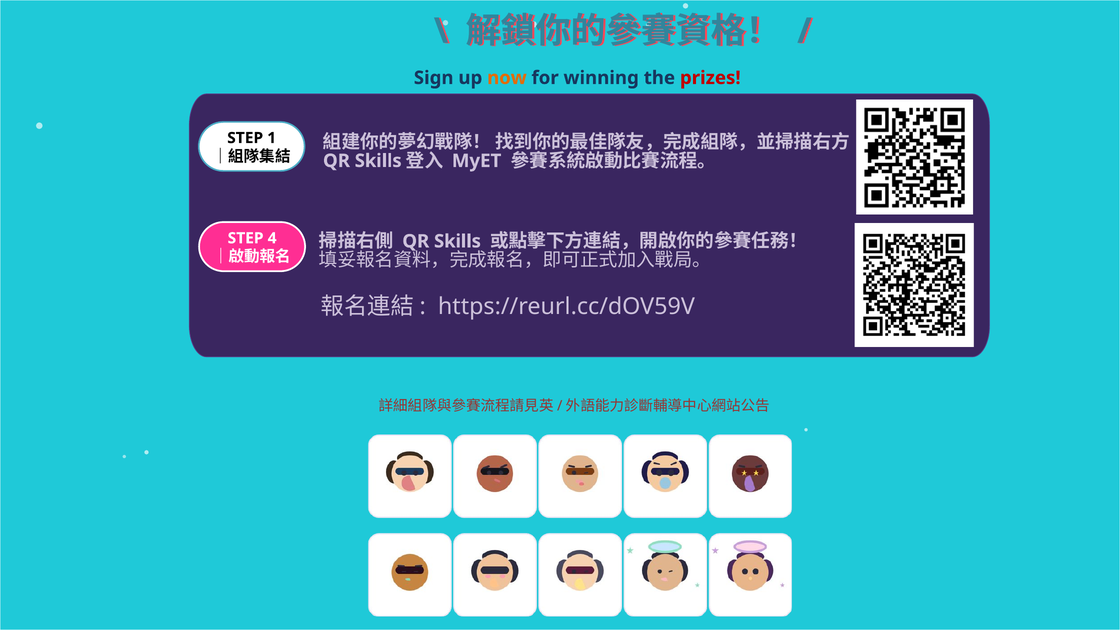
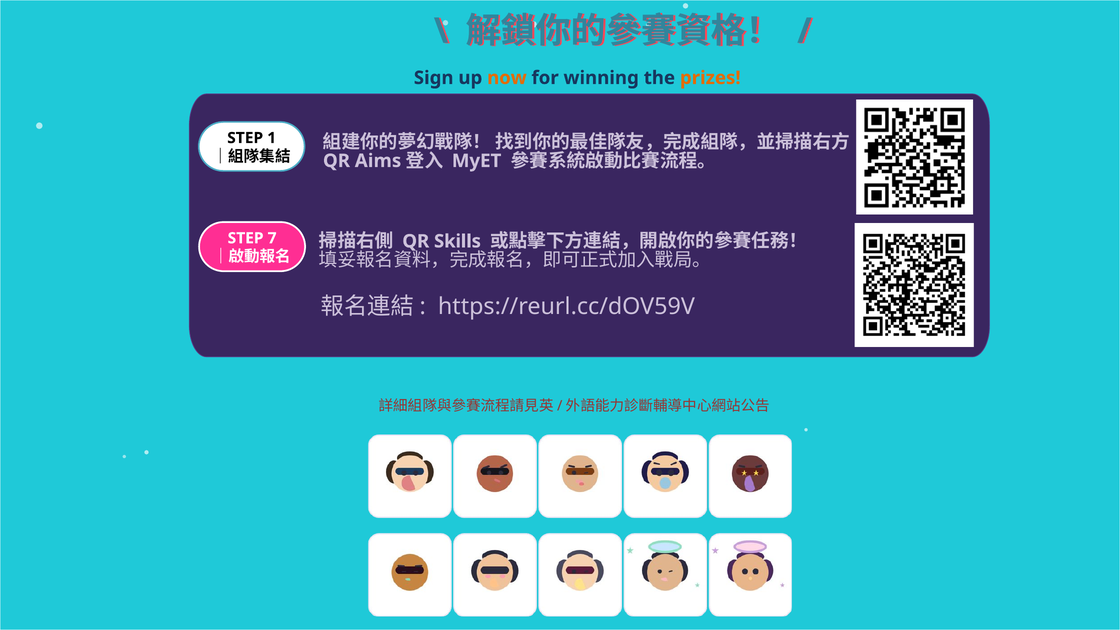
prizes colour: red -> orange
Skills at (378, 161): Skills -> Aims
4: 4 -> 7
